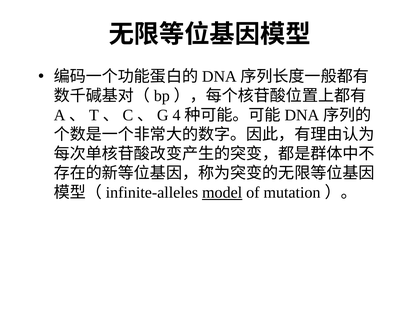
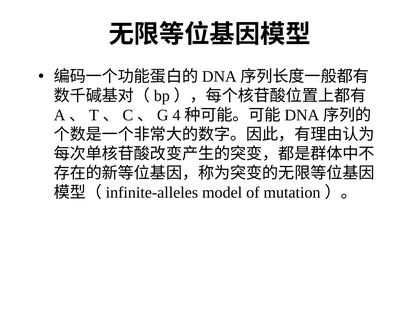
model underline: present -> none
